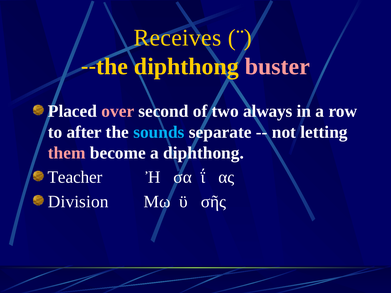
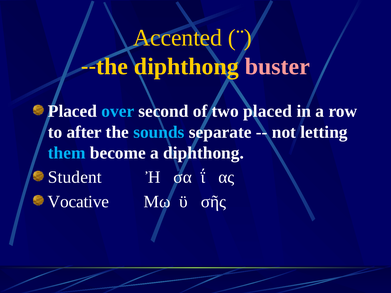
Receives: Receives -> Accented
over colour: pink -> light blue
two always: always -> placed
them colour: pink -> light blue
Teacher: Teacher -> Student
Division: Division -> Vocative
